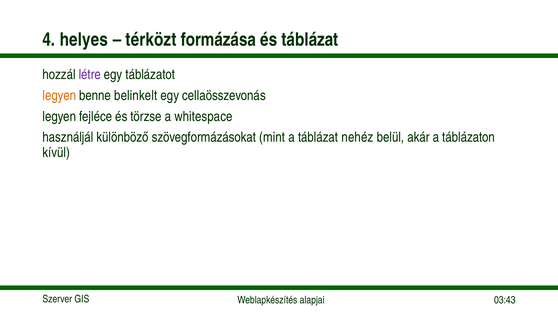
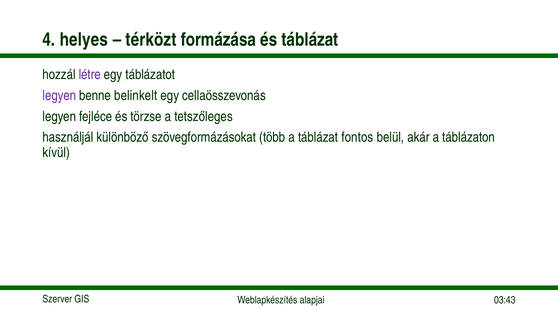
legyen at (59, 96) colour: orange -> purple
whitespace: whitespace -> tetszőleges
mint: mint -> több
nehéz: nehéz -> fontos
